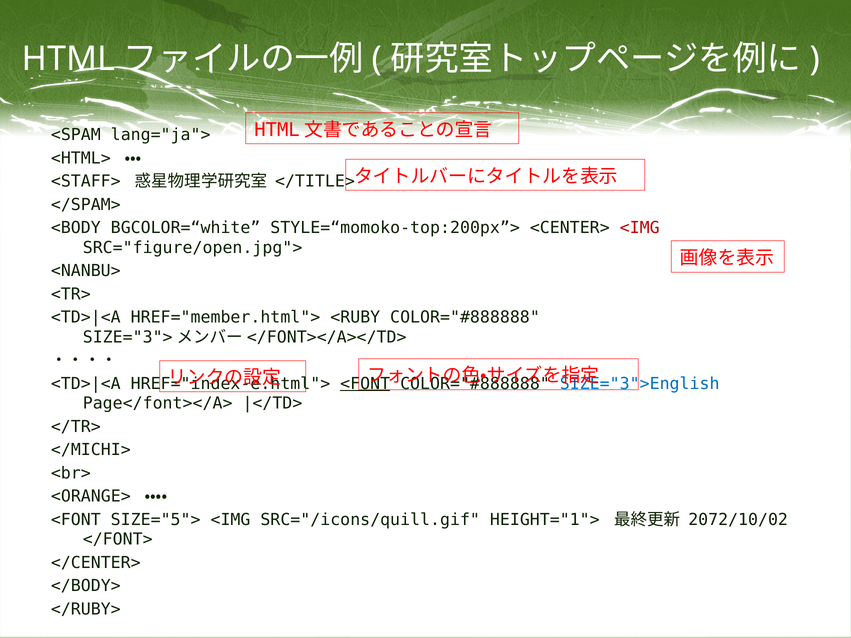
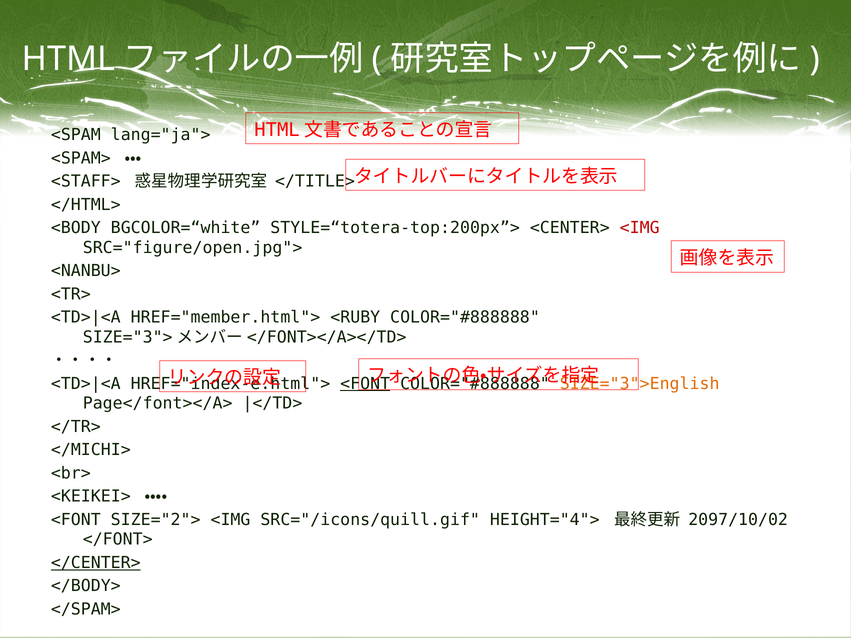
<HTML>: <HTML> -> <SPAM>
</SPAM>: </SPAM> -> </HTML>
STYLE=“momoko-top:200px”>: STYLE=“momoko-top:200px”> -> STYLE=“totera-top:200px”>
SIZE="3">English colour: blue -> orange
<ORANGE>: <ORANGE> -> <KEIKEI>
SIZE="5">: SIZE="5"> -> SIZE="2">
HEIGHT="1">: HEIGHT="1"> -> HEIGHT="4">
2072/10/02: 2072/10/02 -> 2097/10/02
</CENTER> underline: none -> present
</RUBY>: </RUBY> -> </SPAM>
